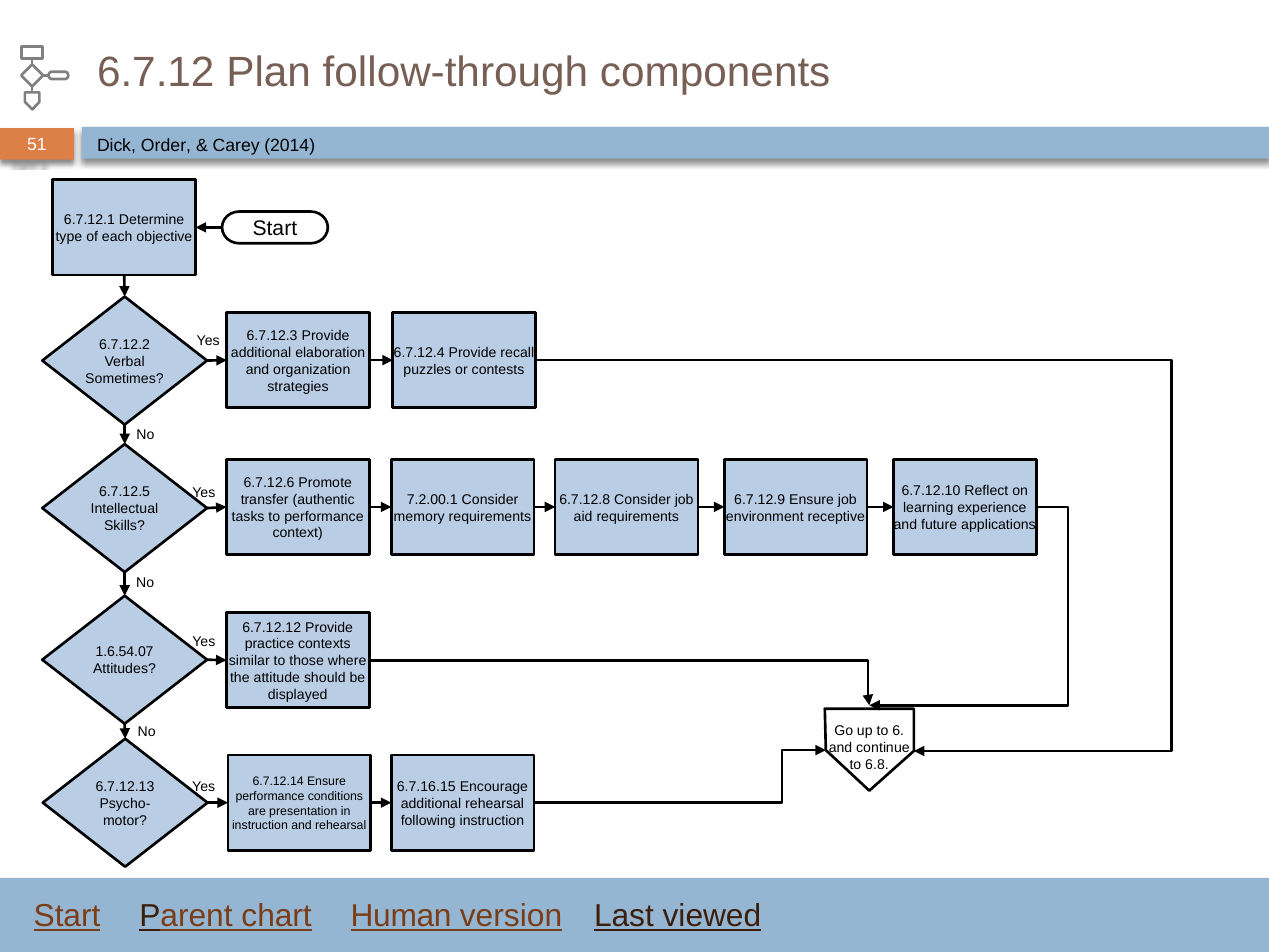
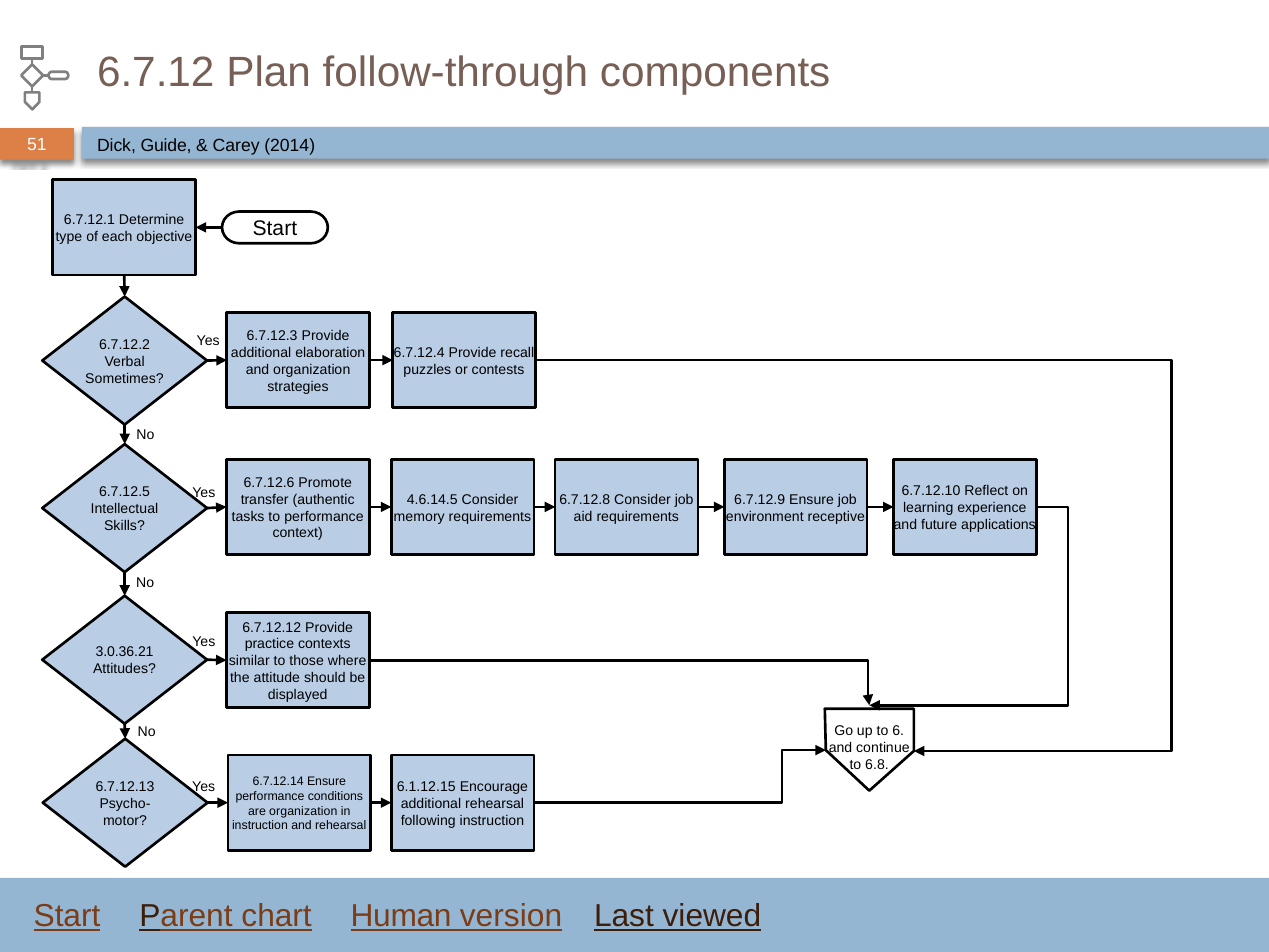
Order: Order -> Guide
7.2.00.1: 7.2.00.1 -> 4.6.14.5
1.6.54.07: 1.6.54.07 -> 3.0.36.21
6.7.16.15: 6.7.16.15 -> 6.1.12.15
are presentation: presentation -> organization
